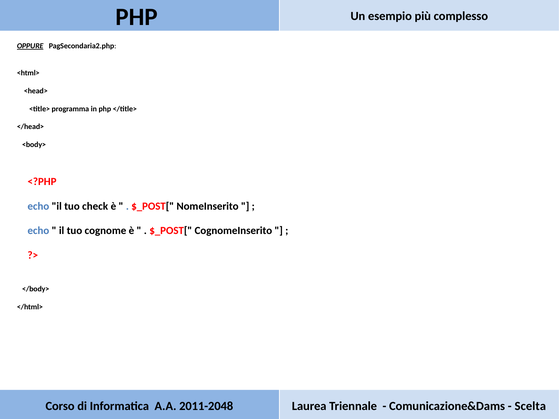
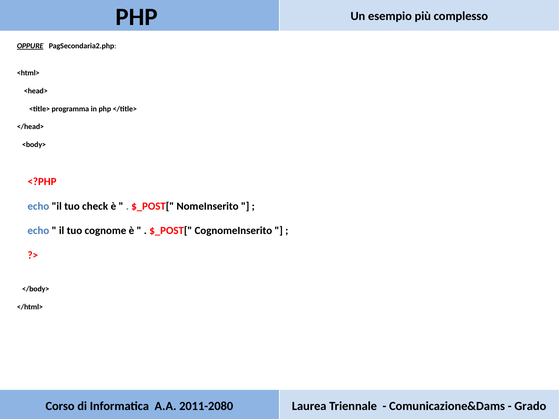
2011-2048: 2011-2048 -> 2011-2080
Scelta: Scelta -> Grado
